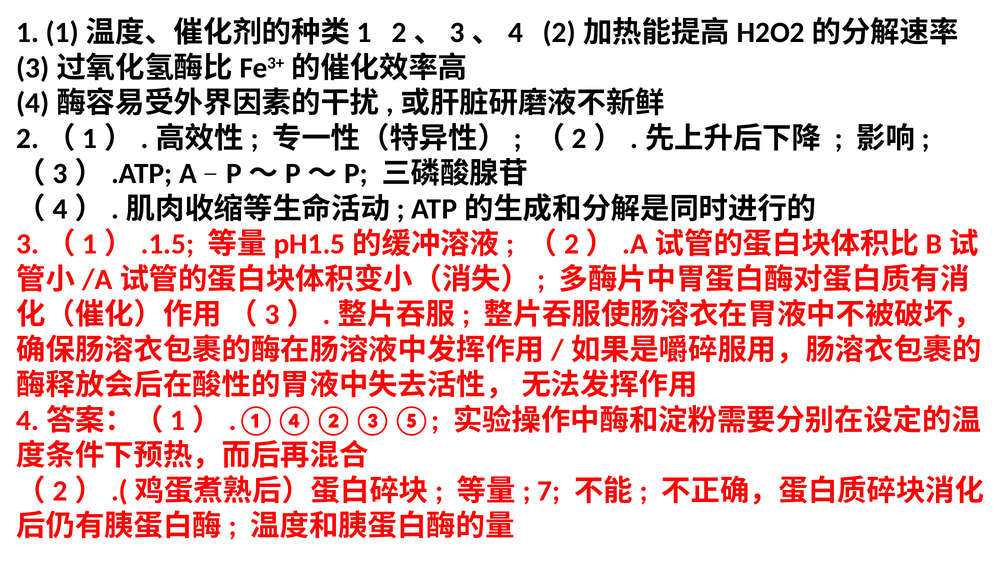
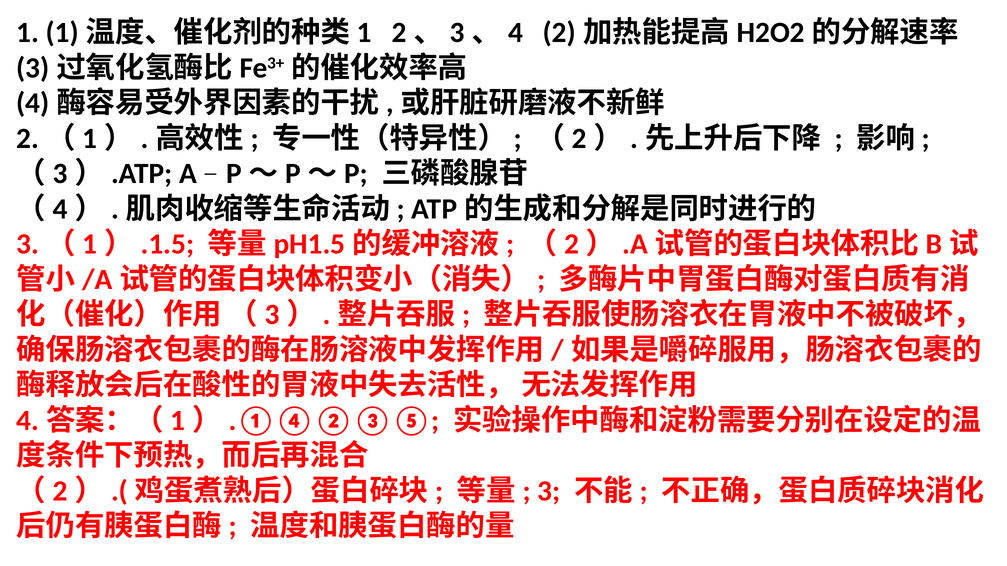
7: 7 -> 3
